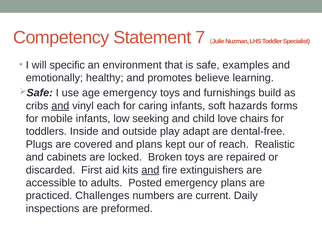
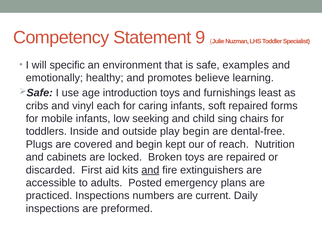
7: 7 -> 9
age emergency: emergency -> introduction
build: build -> least
and at (60, 106) underline: present -> none
soft hazards: hazards -> repaired
love: love -> sing
play adapt: adapt -> begin
and plans: plans -> begin
Realistic: Realistic -> Nutrition
practiced Challenges: Challenges -> Inspections
